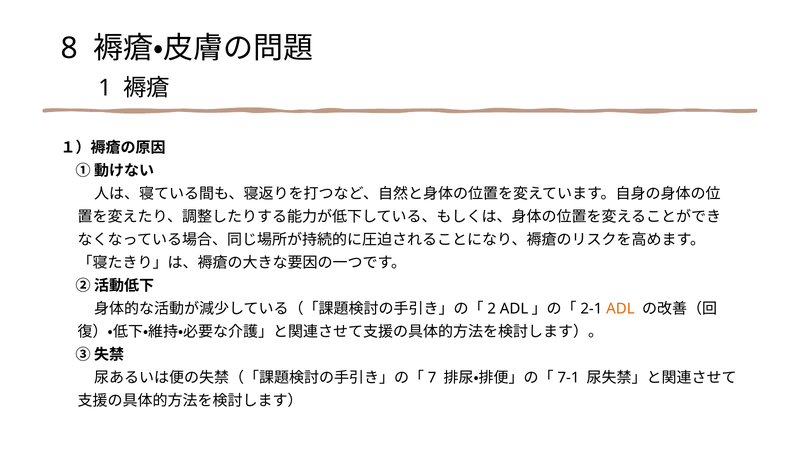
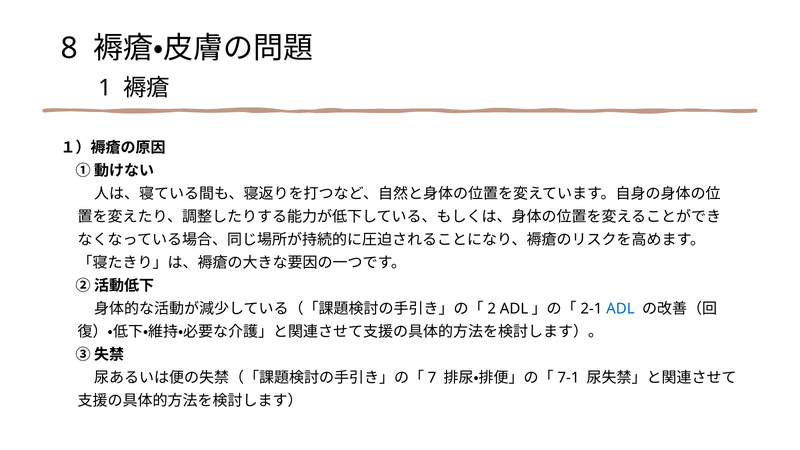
ADL colour: orange -> blue
